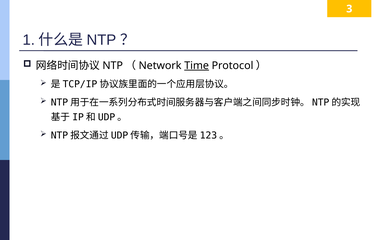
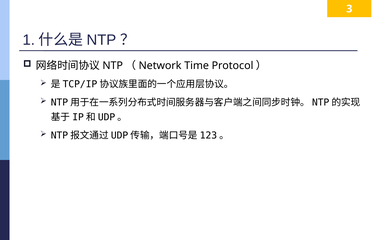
Time underline: present -> none
